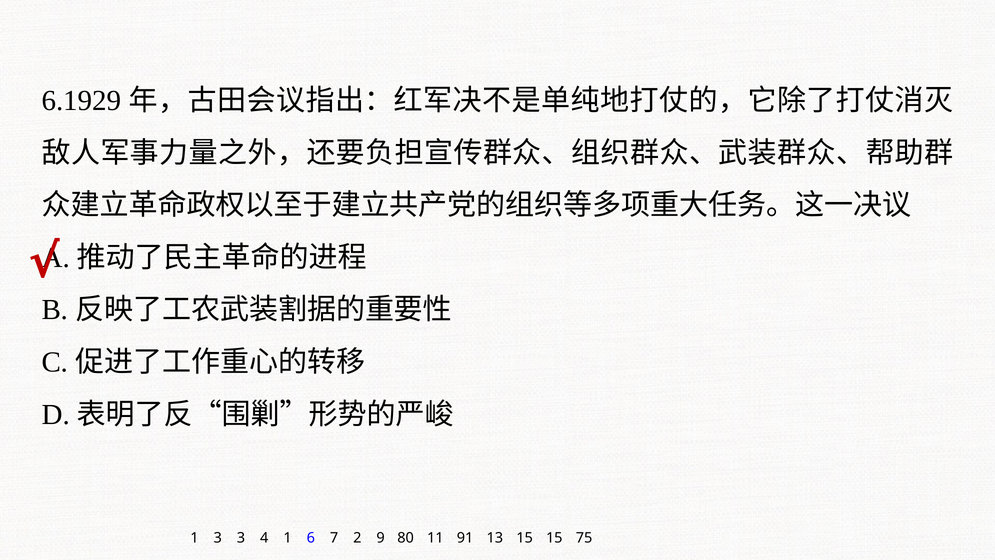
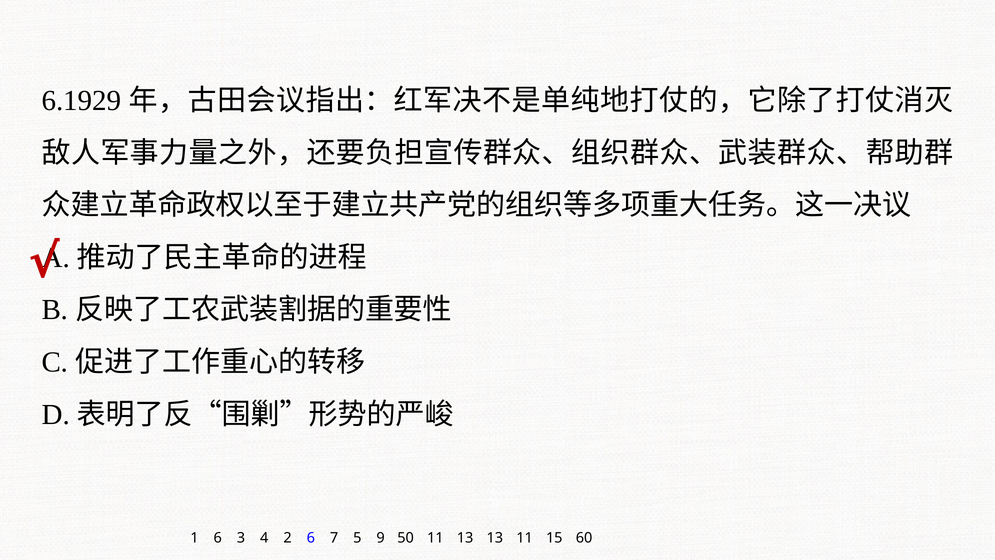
1 3: 3 -> 6
4 1: 1 -> 2
2: 2 -> 5
80: 80 -> 50
11 91: 91 -> 13
13 15: 15 -> 11
75: 75 -> 60
